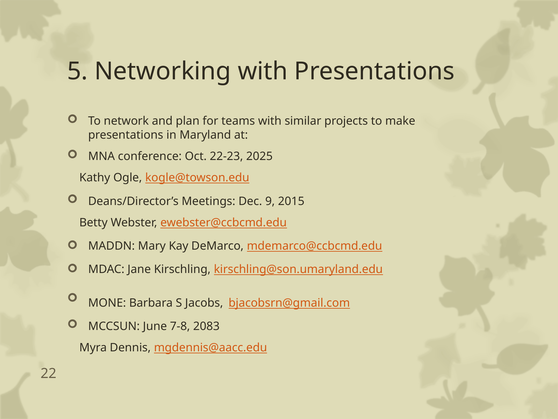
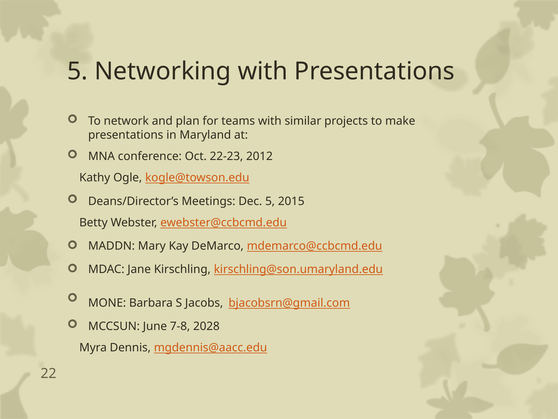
2025: 2025 -> 2012
Dec 9: 9 -> 5
2083: 2083 -> 2028
